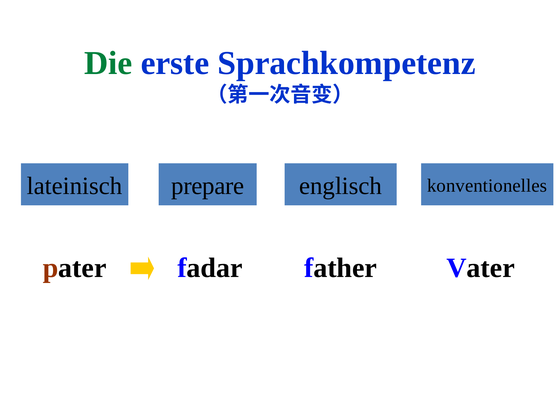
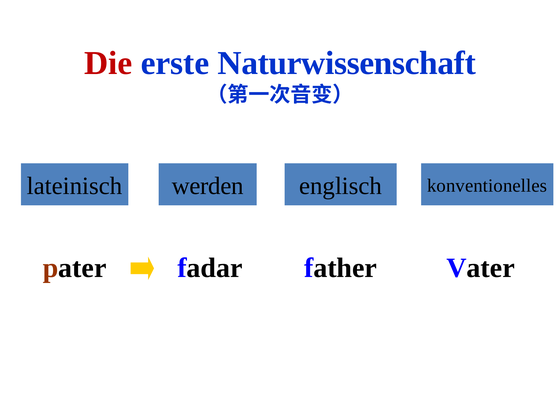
Die colour: green -> red
Sprachkompetenz: Sprachkompetenz -> Naturwissenschaft
prepare: prepare -> werden
